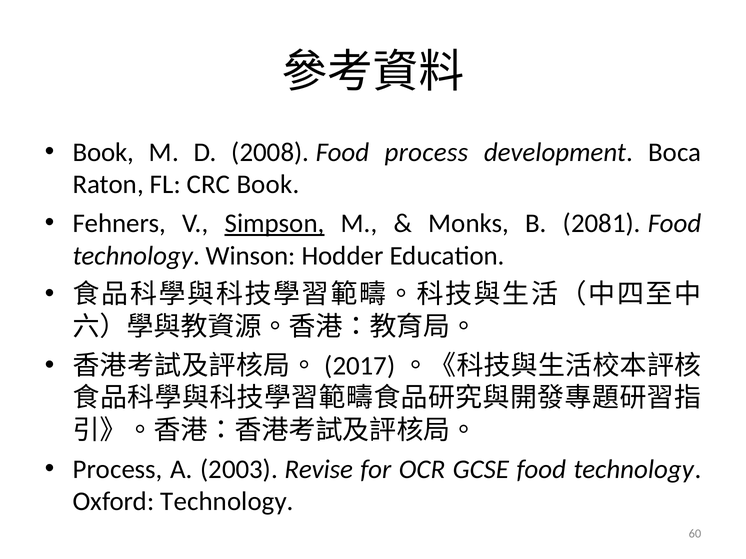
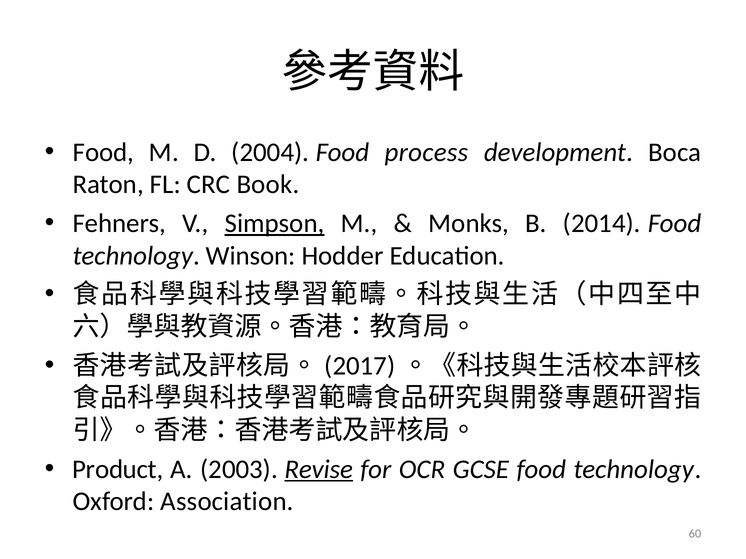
Book at (103, 152): Book -> Food
2008: 2008 -> 2004
2081: 2081 -> 2014
Process at (118, 470): Process -> Product
Revise underline: none -> present
Oxford Technology: Technology -> Association
